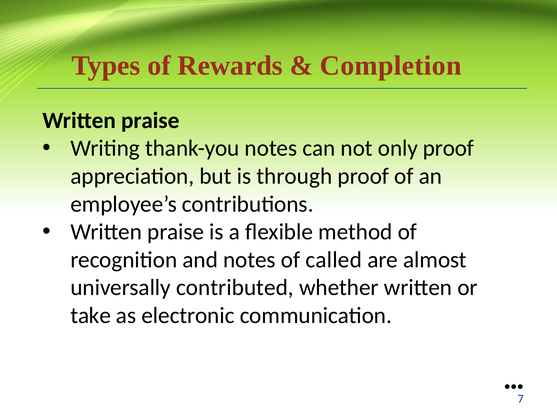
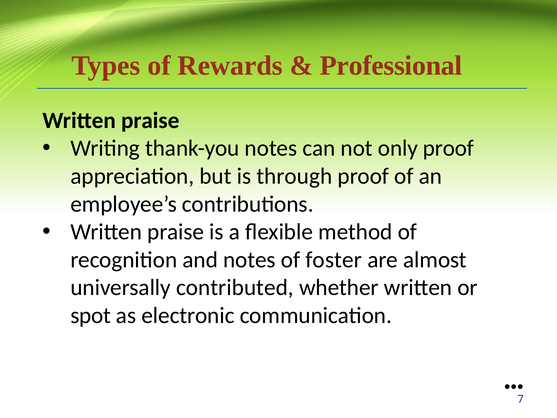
Completion: Completion -> Professional
called: called -> foster
take: take -> spot
